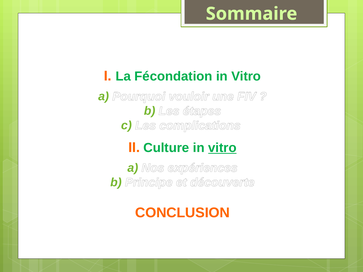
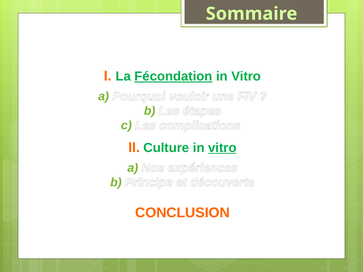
Fécondation underline: none -> present
